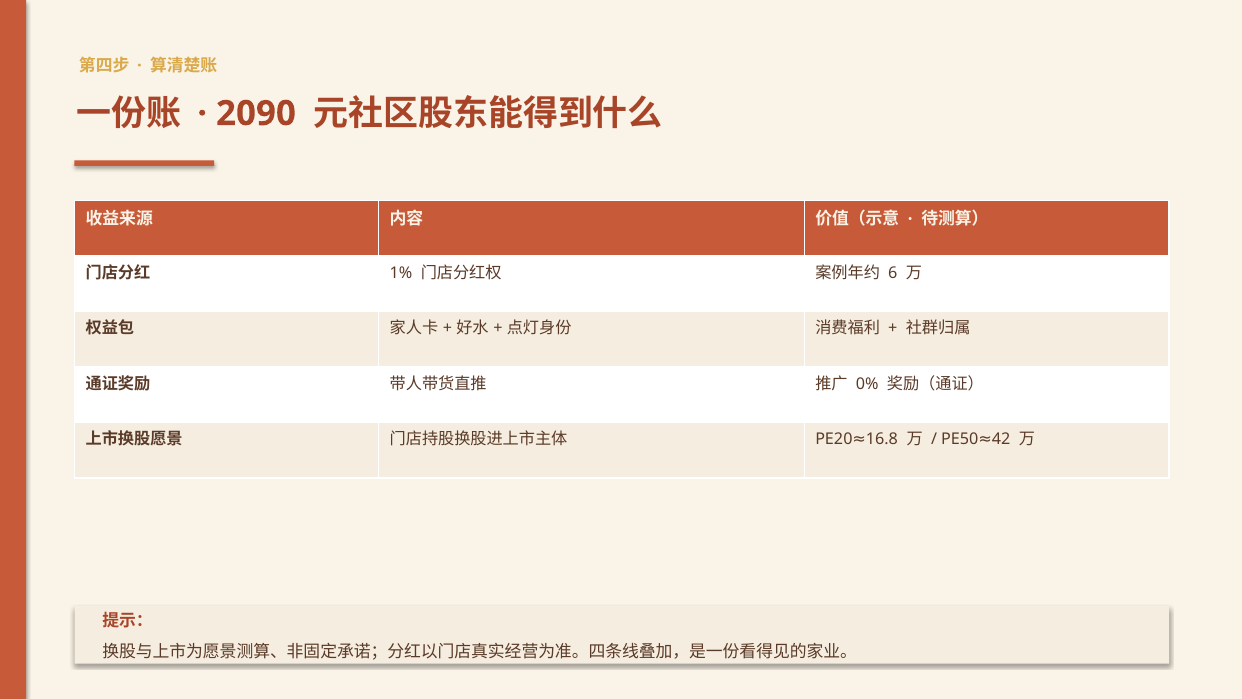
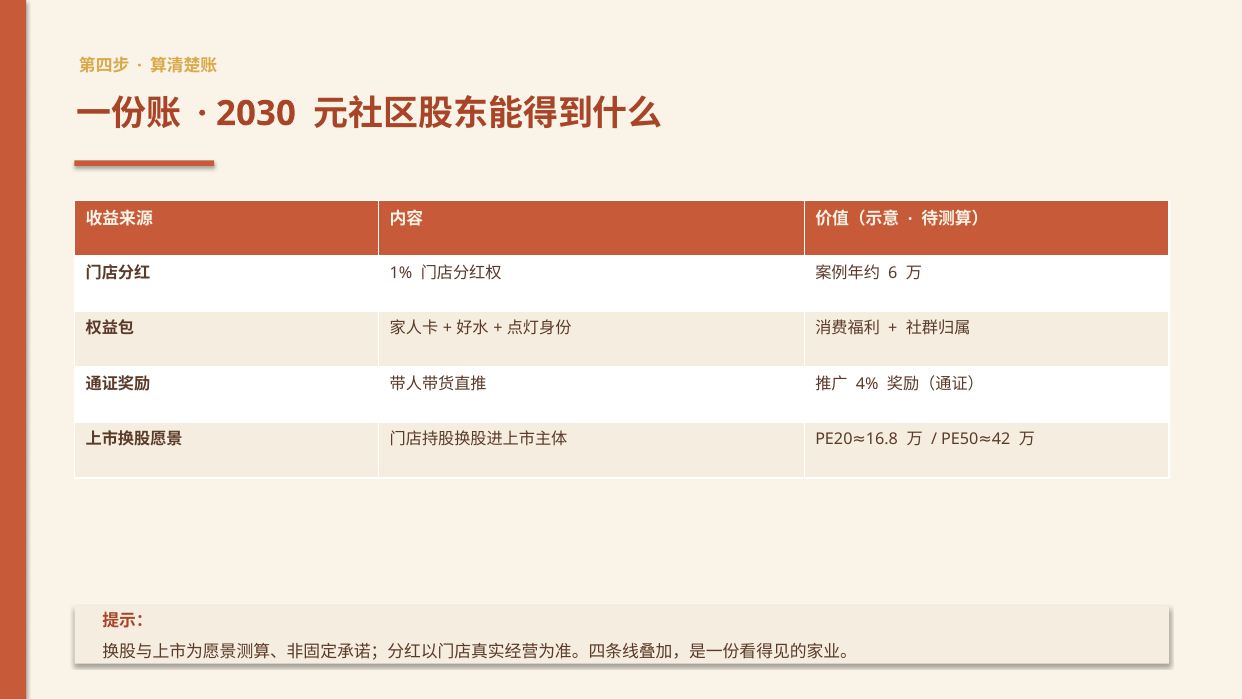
2090: 2090 -> 2030
0%: 0% -> 4%
